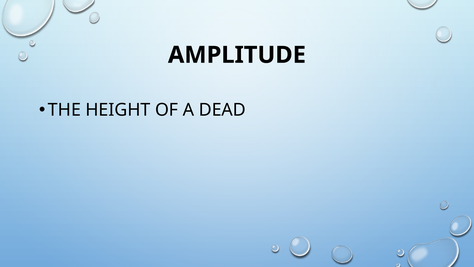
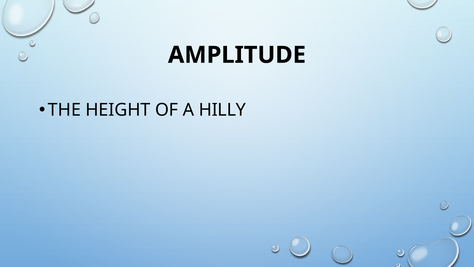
DEAD: DEAD -> HILLY
